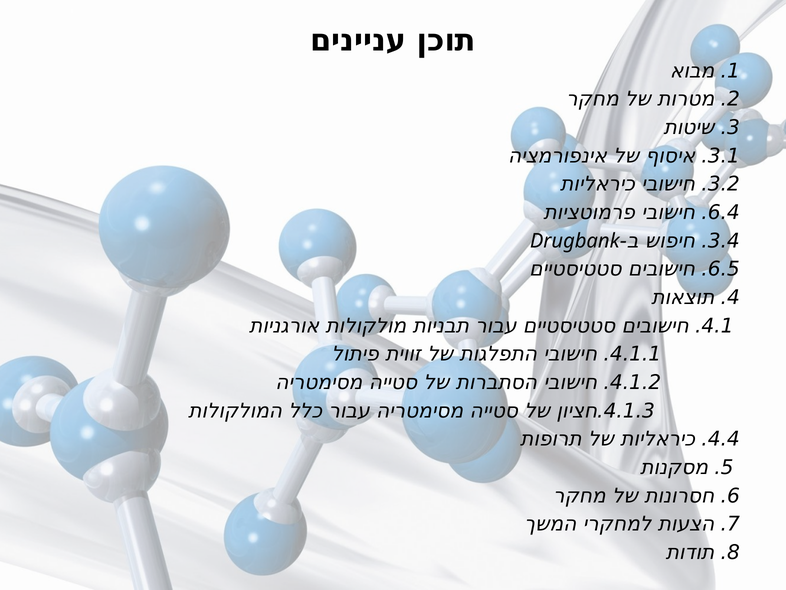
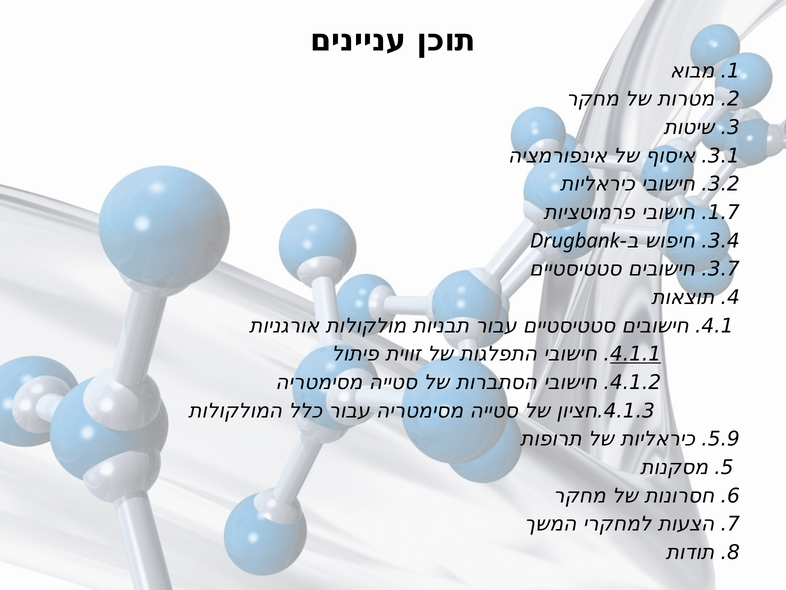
6.4: 6.4 -> 1.7
6.5: 6.5 -> 3.7
4.1.1 underline: none -> present
4.4: 4.4 -> 5.9
